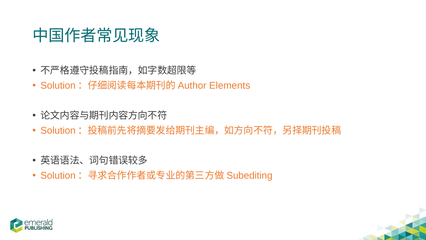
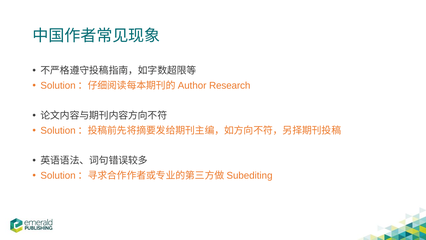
Elements: Elements -> Research
